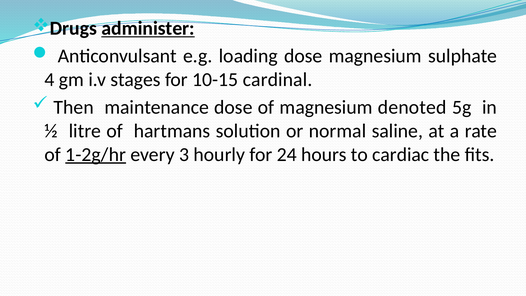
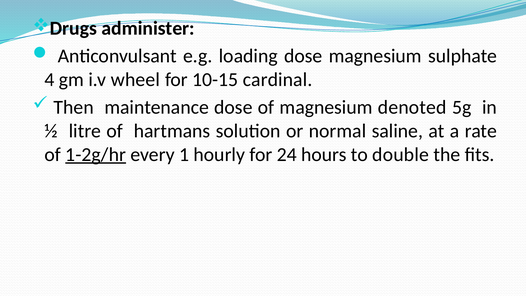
administer underline: present -> none
stages: stages -> wheel
3: 3 -> 1
cardiac: cardiac -> double
